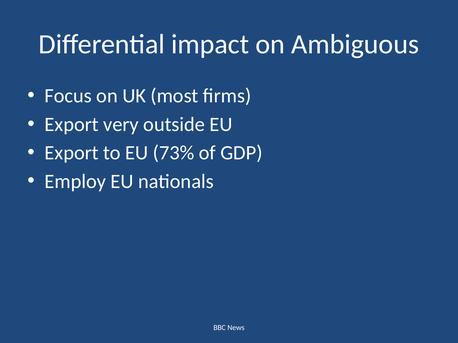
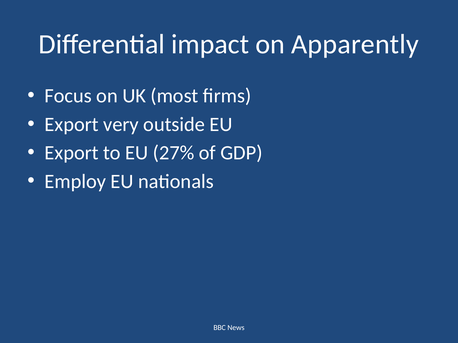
Ambiguous: Ambiguous -> Apparently
73%: 73% -> 27%
